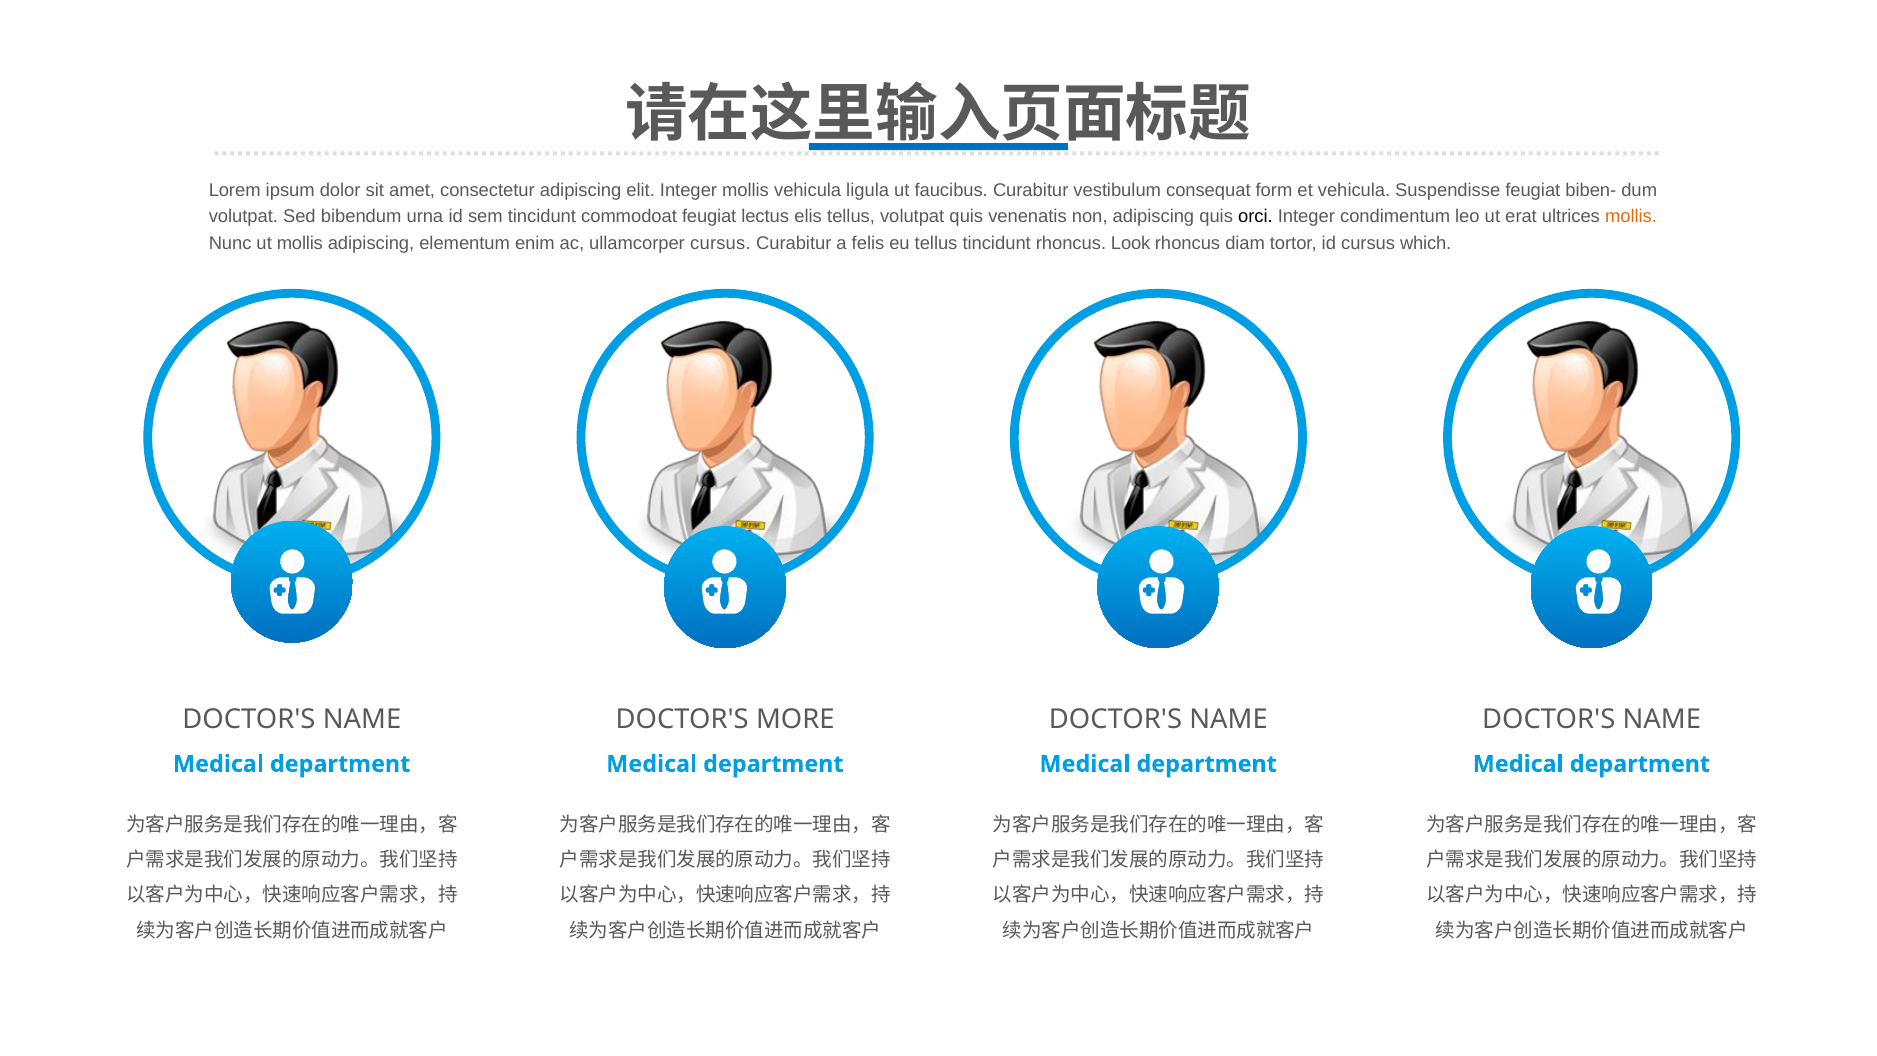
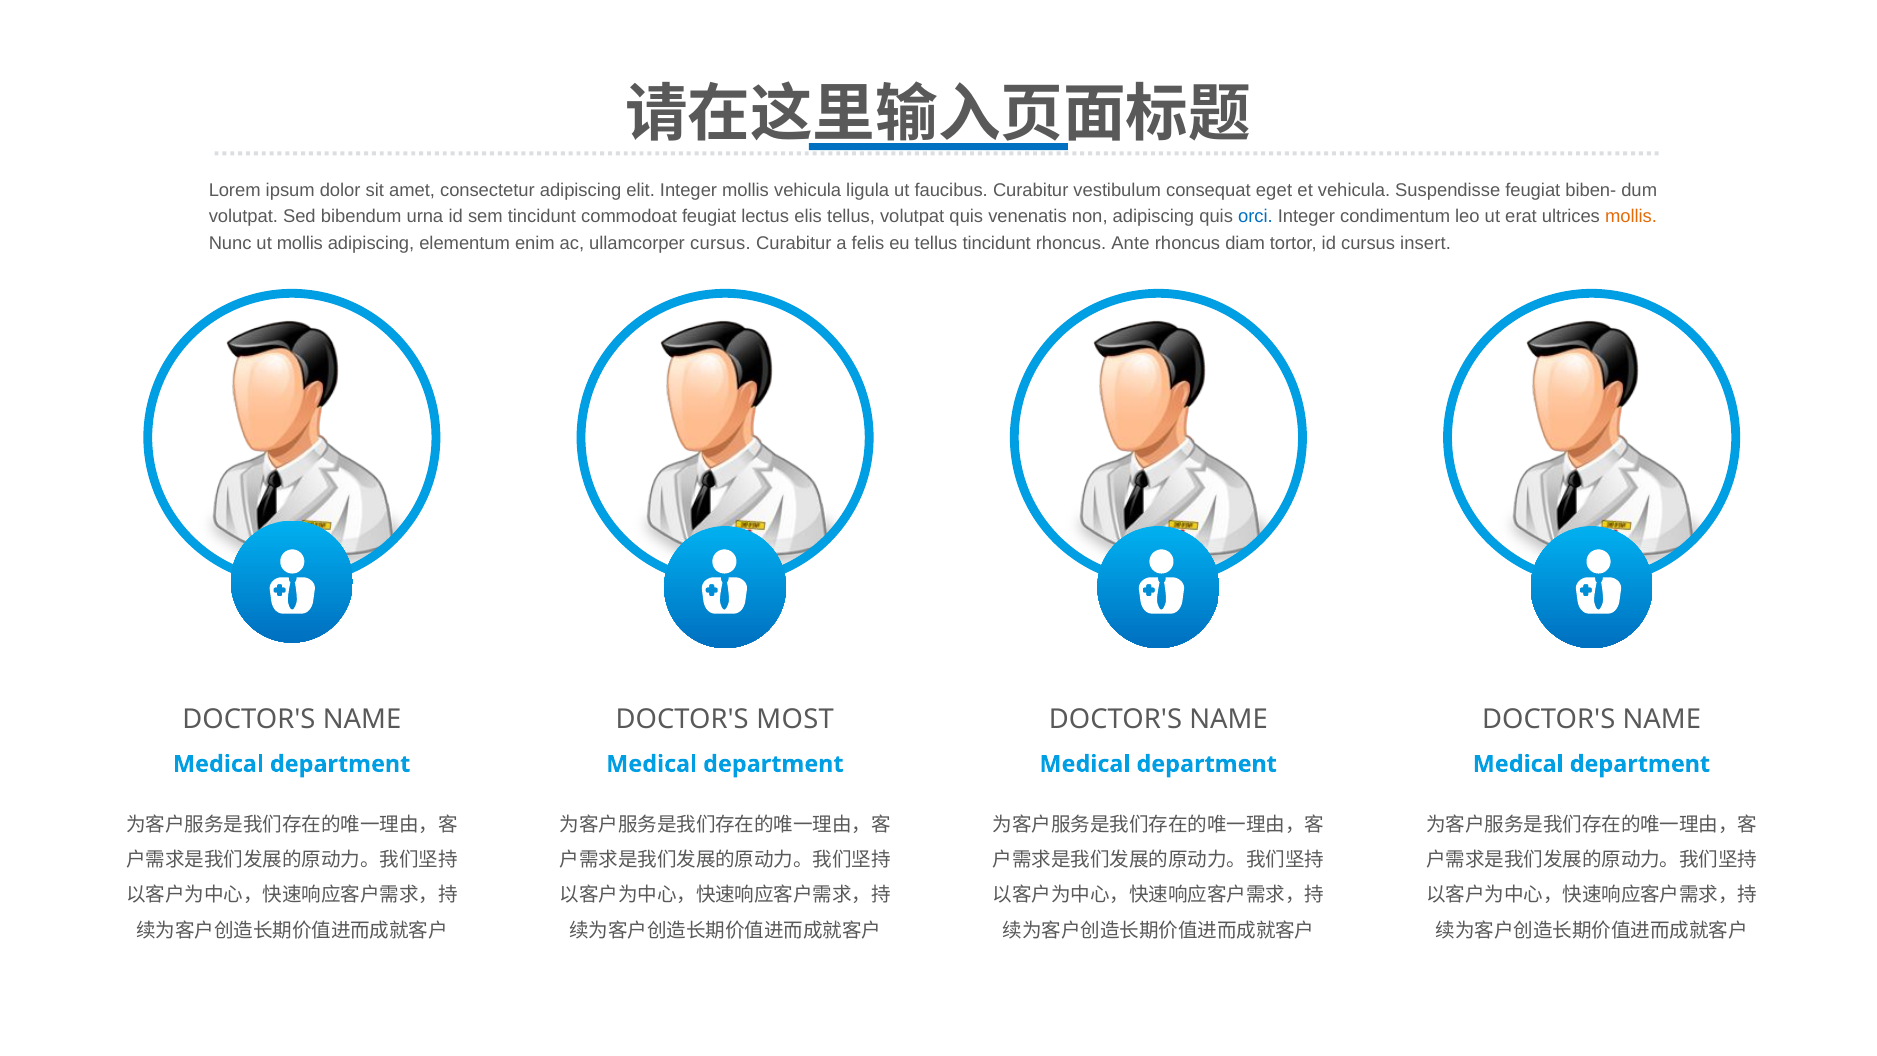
form: form -> eget
orci colour: black -> blue
Look: Look -> Ante
which: which -> insert
MORE: MORE -> MOST
